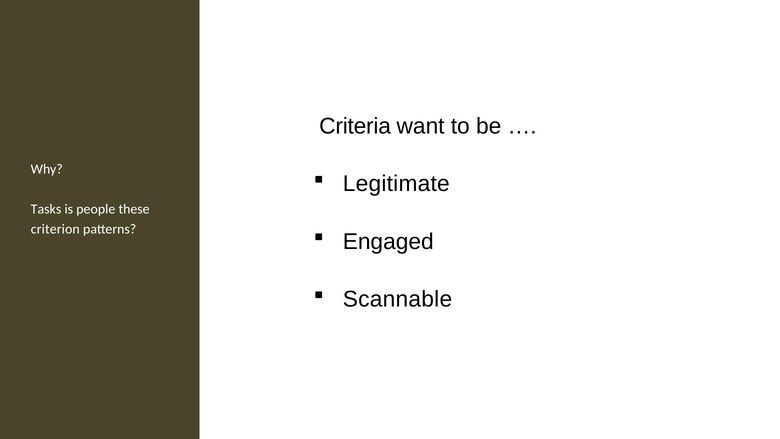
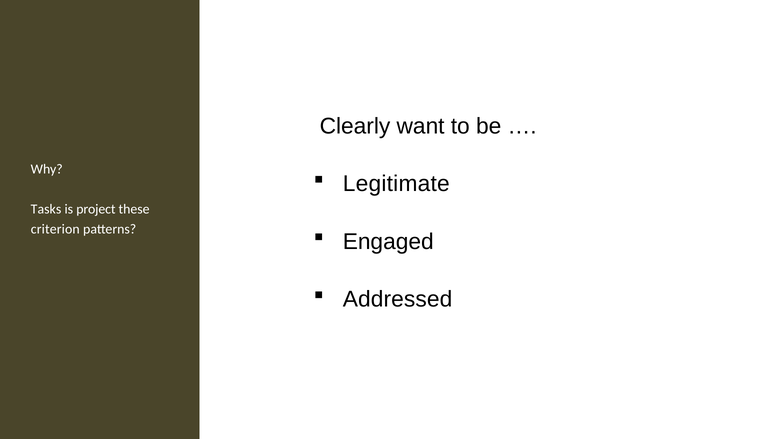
Criteria: Criteria -> Clearly
people: people -> project
Scannable: Scannable -> Addressed
